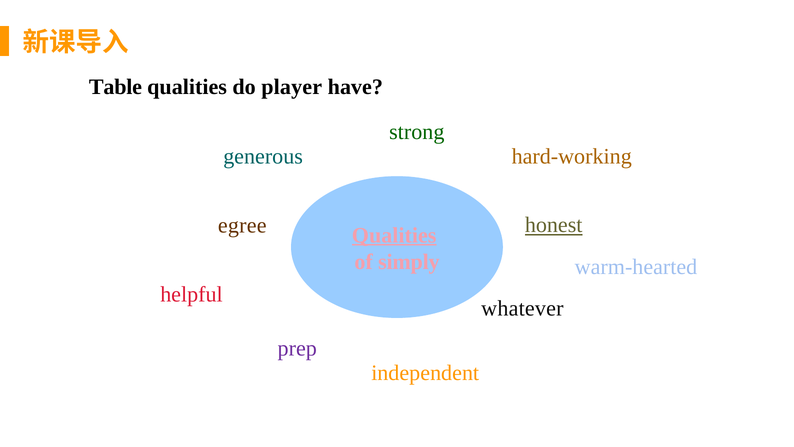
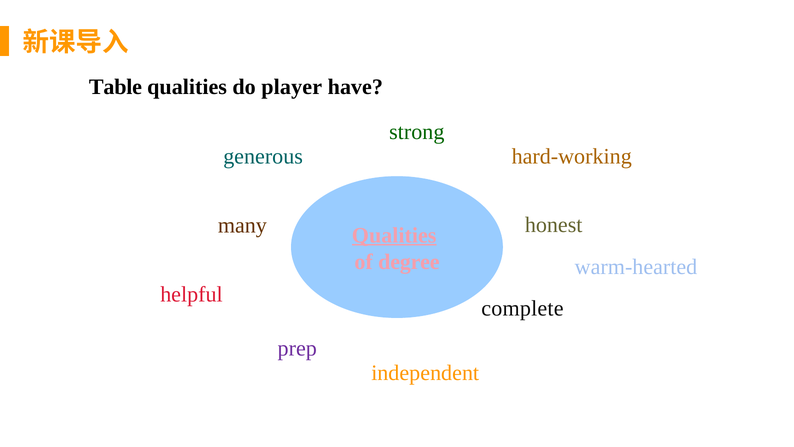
egree: egree -> many
honest underline: present -> none
simply: simply -> degree
whatever: whatever -> complete
